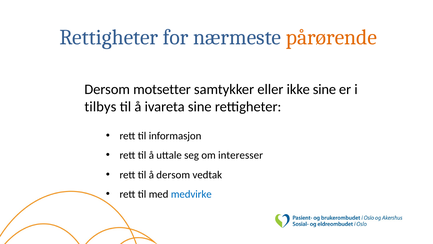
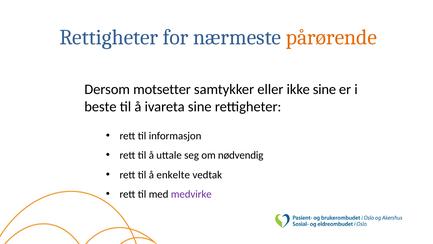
tilbys: tilbys -> beste
interesser: interesser -> nødvendig
å dersom: dersom -> enkelte
medvirke colour: blue -> purple
